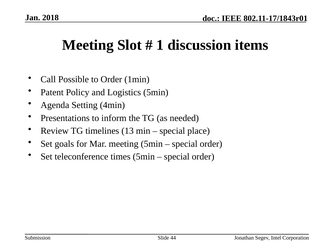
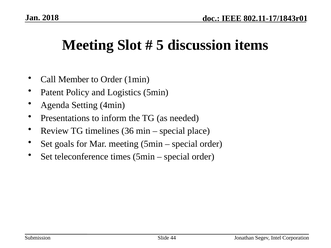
1: 1 -> 5
Possible: Possible -> Member
13: 13 -> 36
